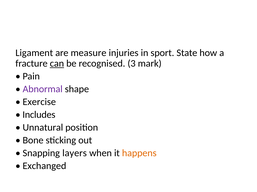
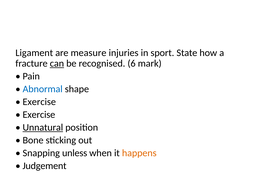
3: 3 -> 6
Abnormal colour: purple -> blue
Includes at (39, 115): Includes -> Exercise
Unnatural underline: none -> present
layers: layers -> unless
Exchanged: Exchanged -> Judgement
